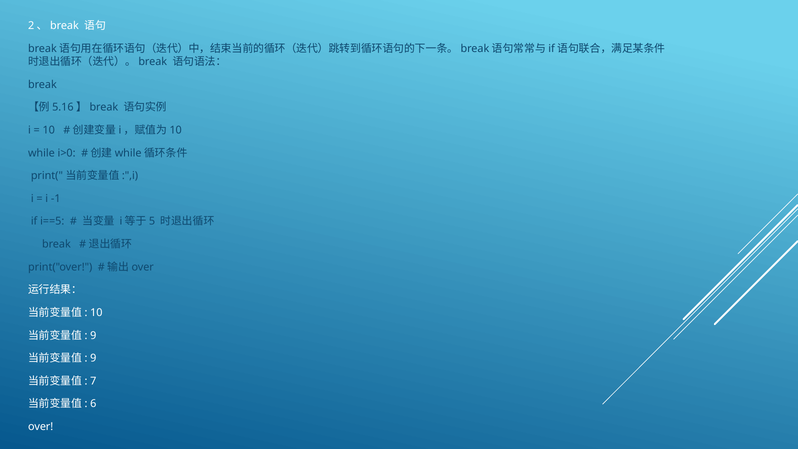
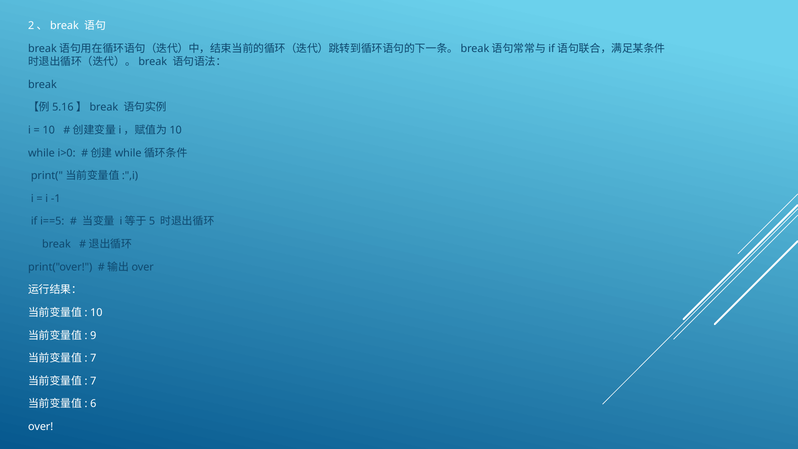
9 at (93, 358): 9 -> 7
